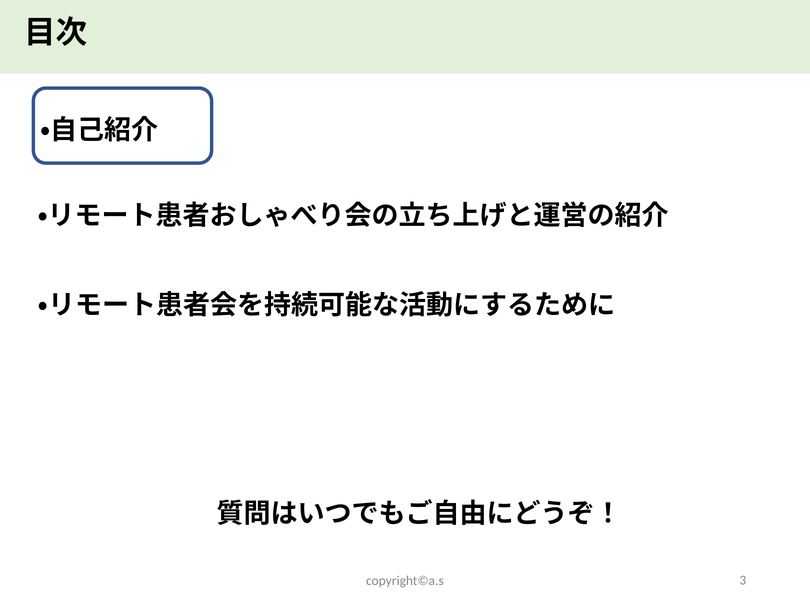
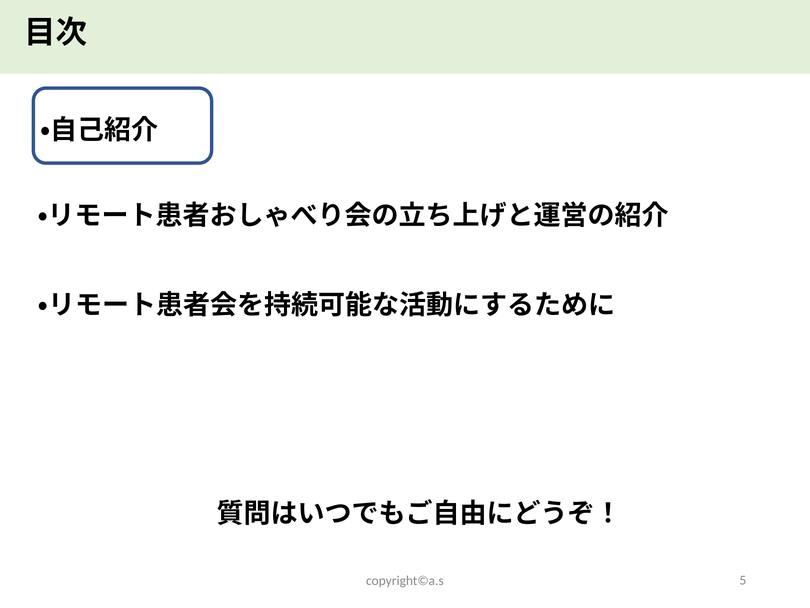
3: 3 -> 5
